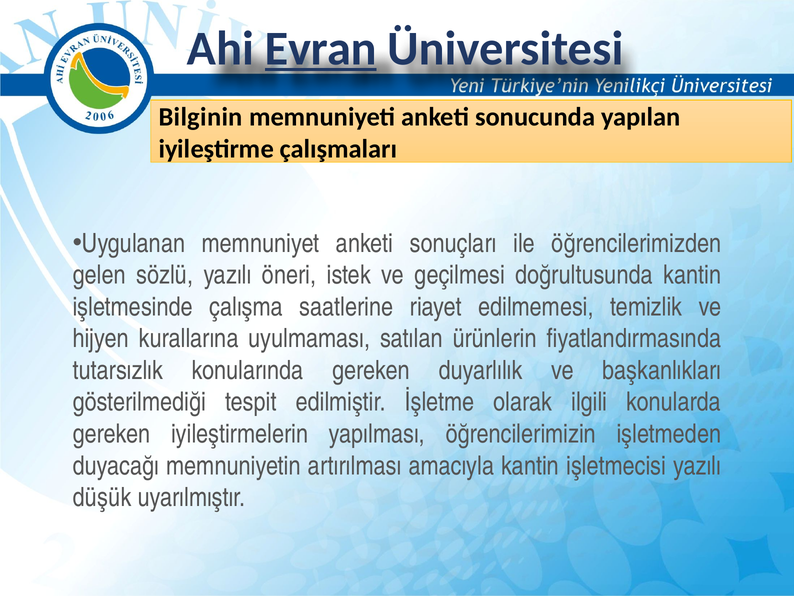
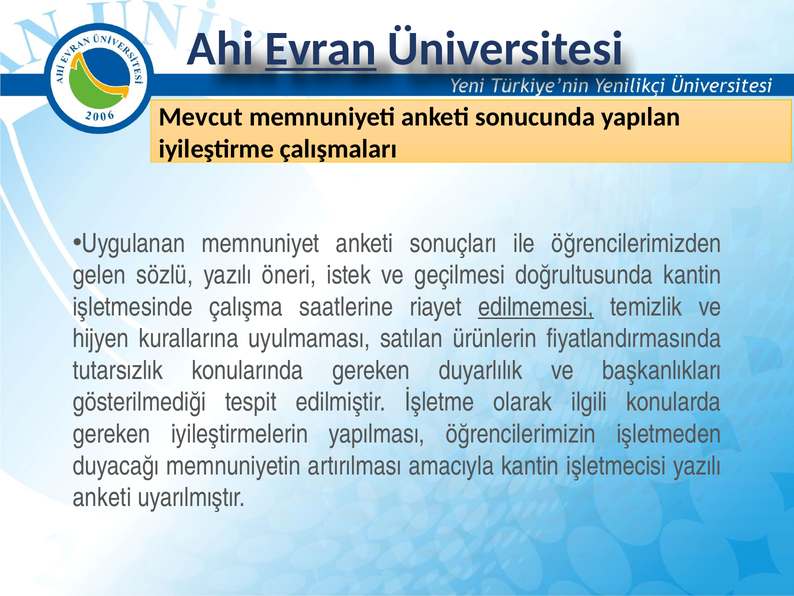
Bilginin: Bilginin -> Mevcut
edilmemesi underline: none -> present
düşük at (102, 497): düşük -> anketi
